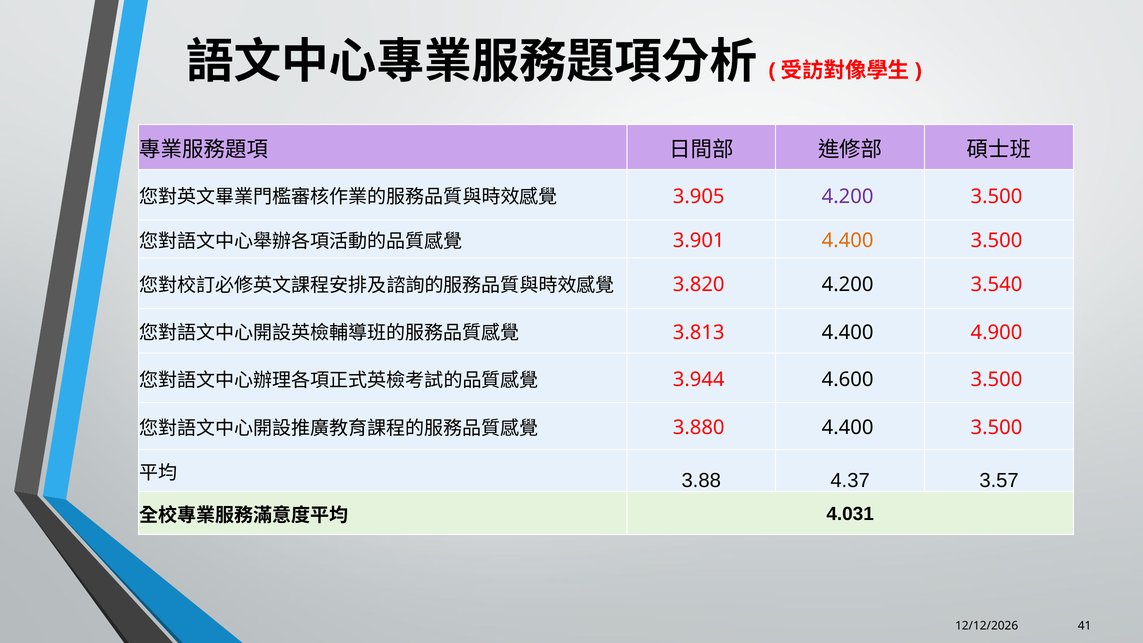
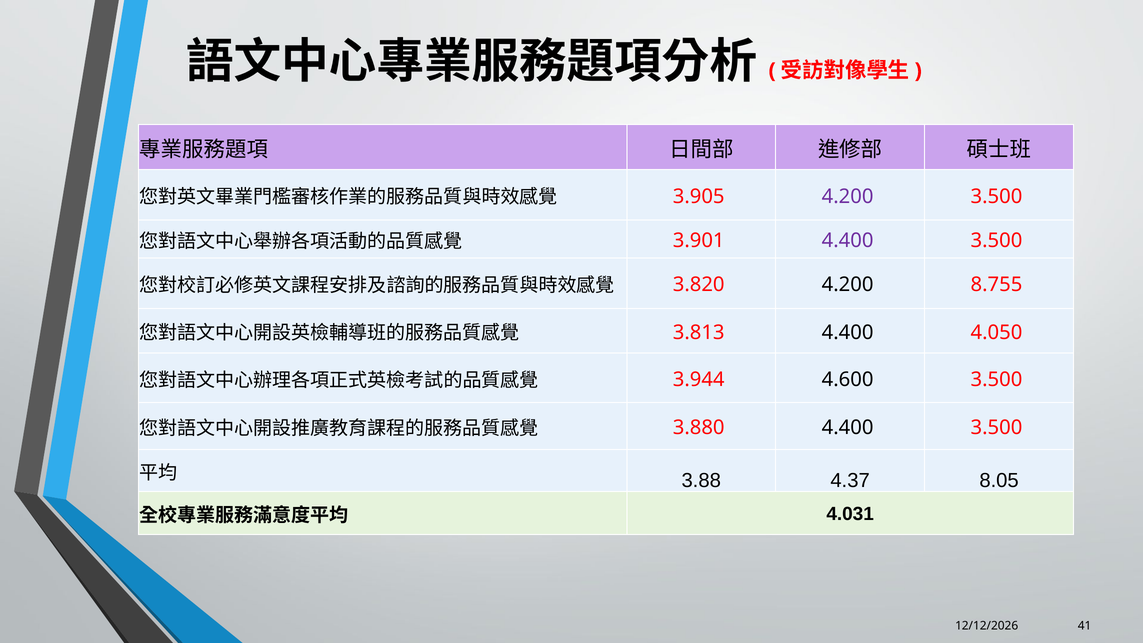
4.400 at (848, 241) colour: orange -> purple
3.540: 3.540 -> 8.755
4.900: 4.900 -> 4.050
3.57: 3.57 -> 8.05
